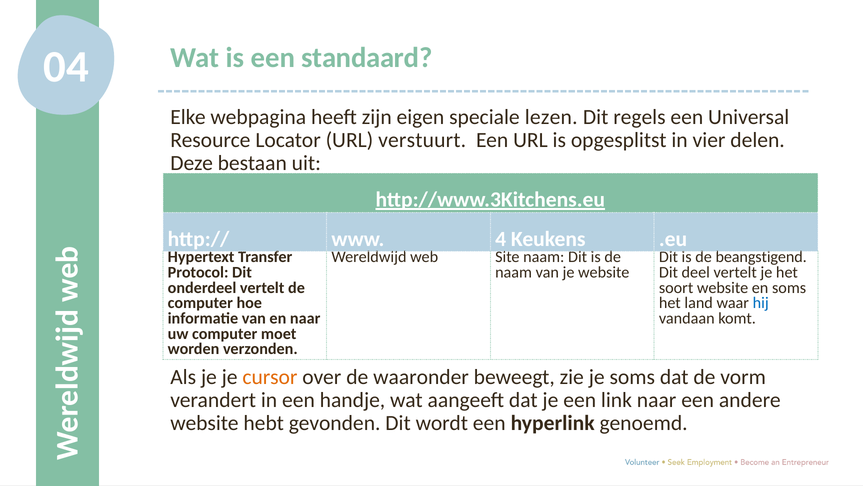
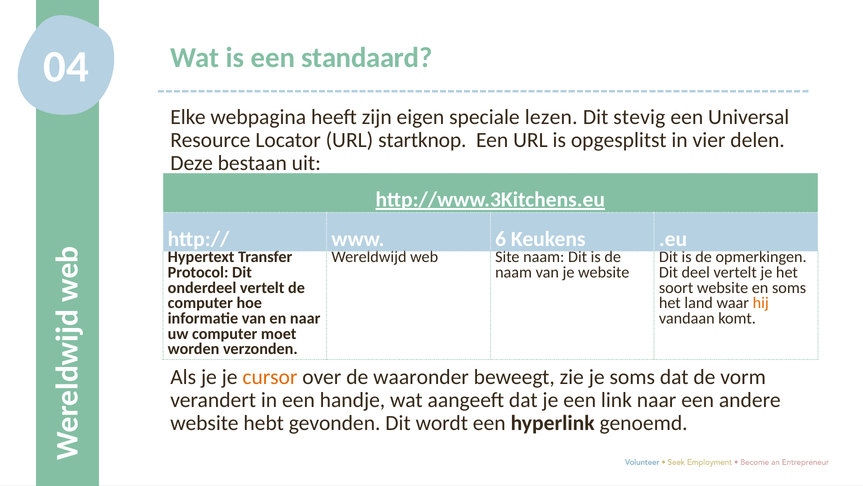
regels: regels -> stevig
verstuurt: verstuurt -> startknop
4: 4 -> 6
beangstigend: beangstigend -> opmerkingen
hij colour: blue -> orange
